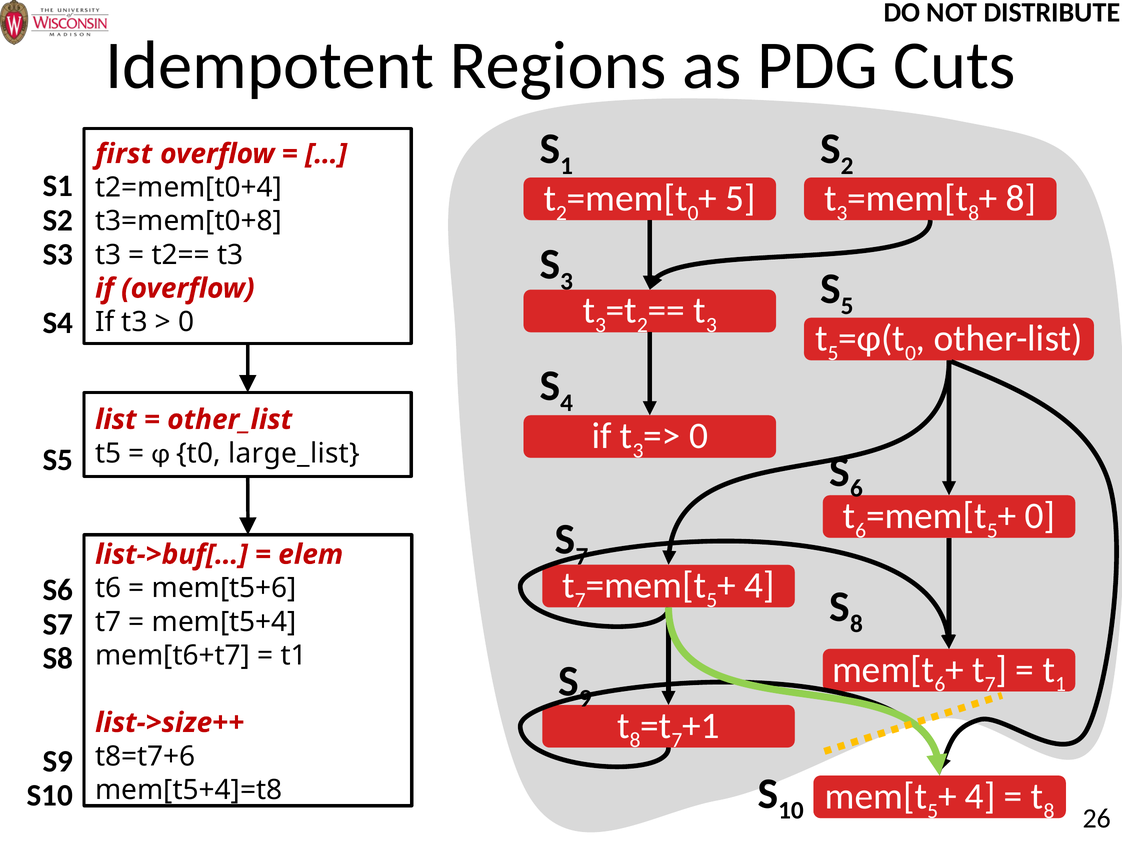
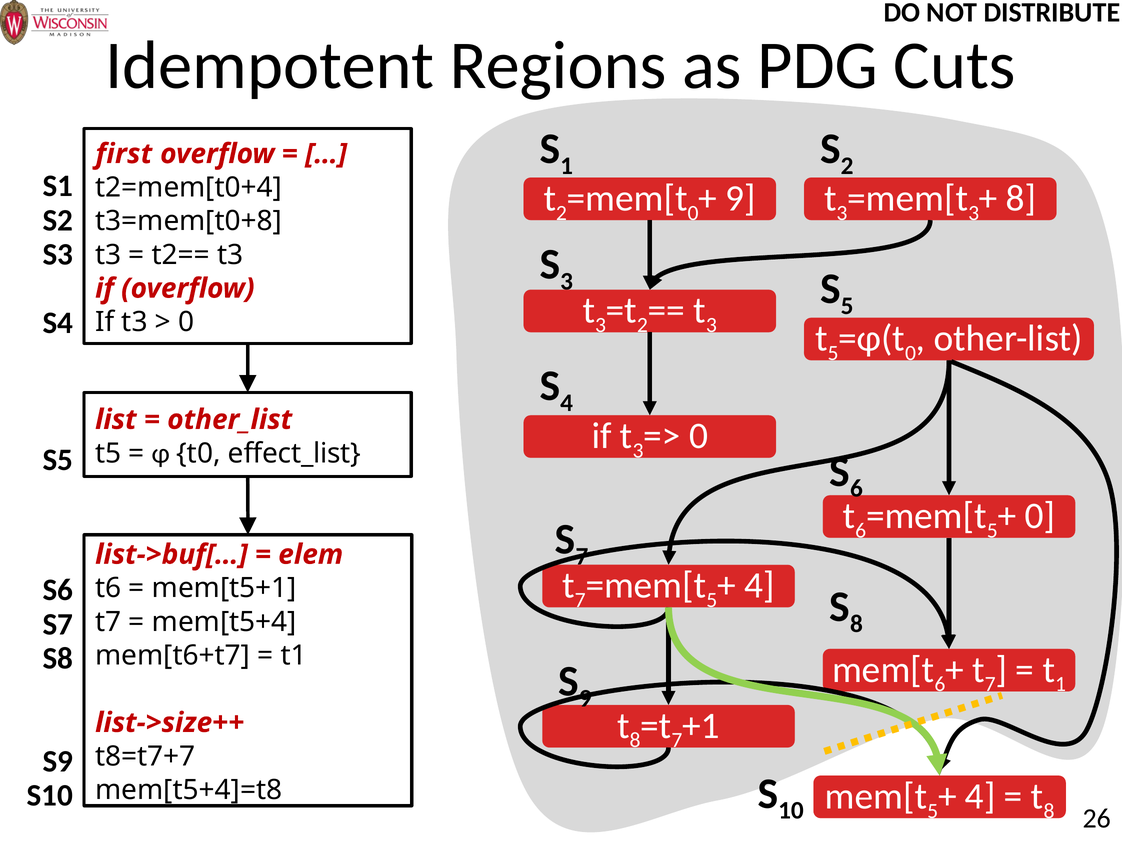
5 at (741, 198): 5 -> 9
8 at (974, 213): 8 -> 3
large_list: large_list -> effect_list
mem[t5+6: mem[t5+6 -> mem[t5+1
t8=t7+6: t8=t7+6 -> t8=t7+7
